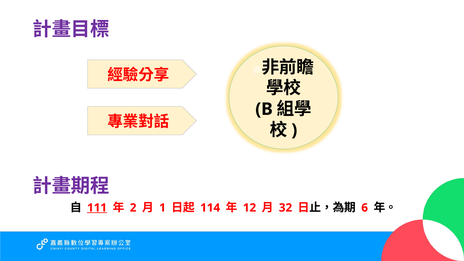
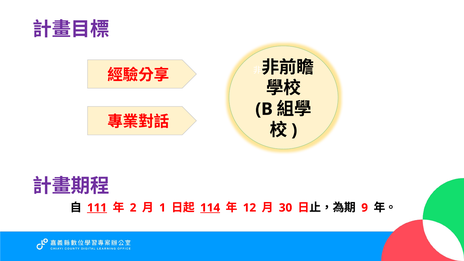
114 underline: none -> present
32: 32 -> 30
6: 6 -> 9
